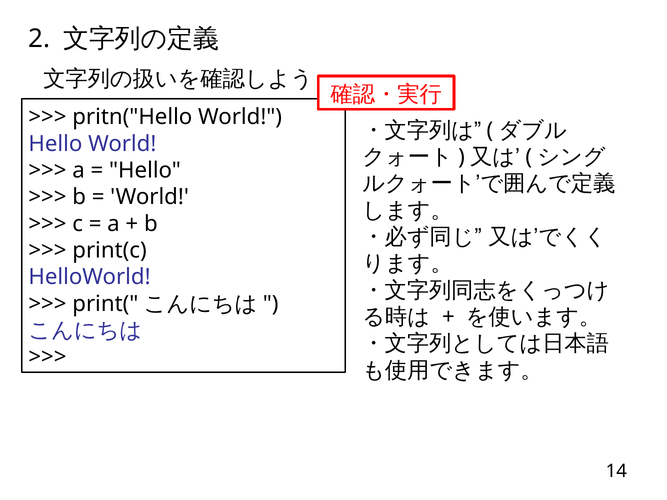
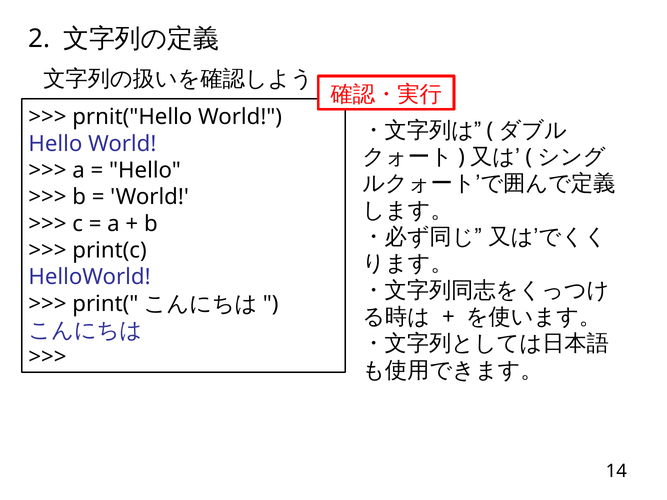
pritn("Hello: pritn("Hello -> prnit("Hello
